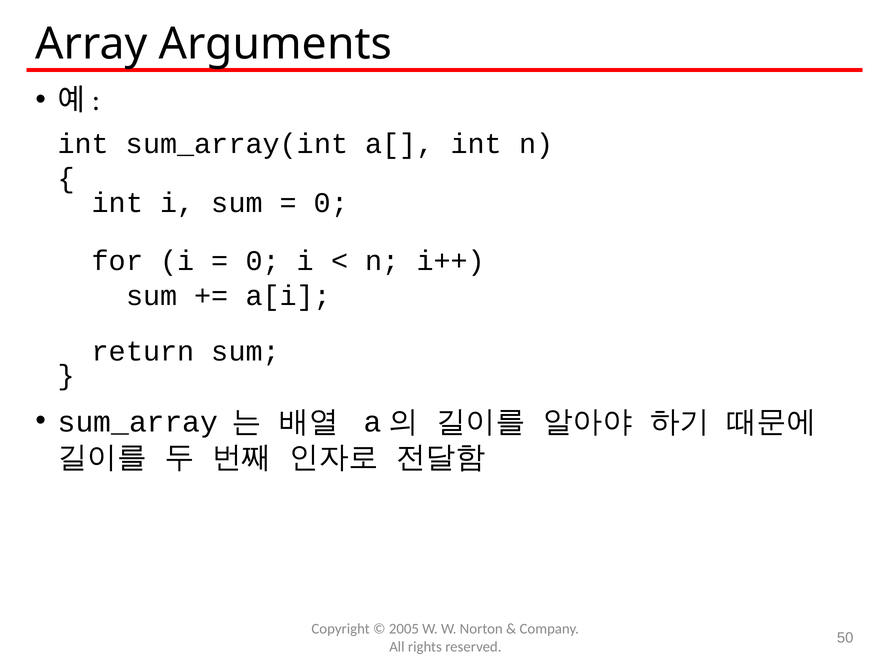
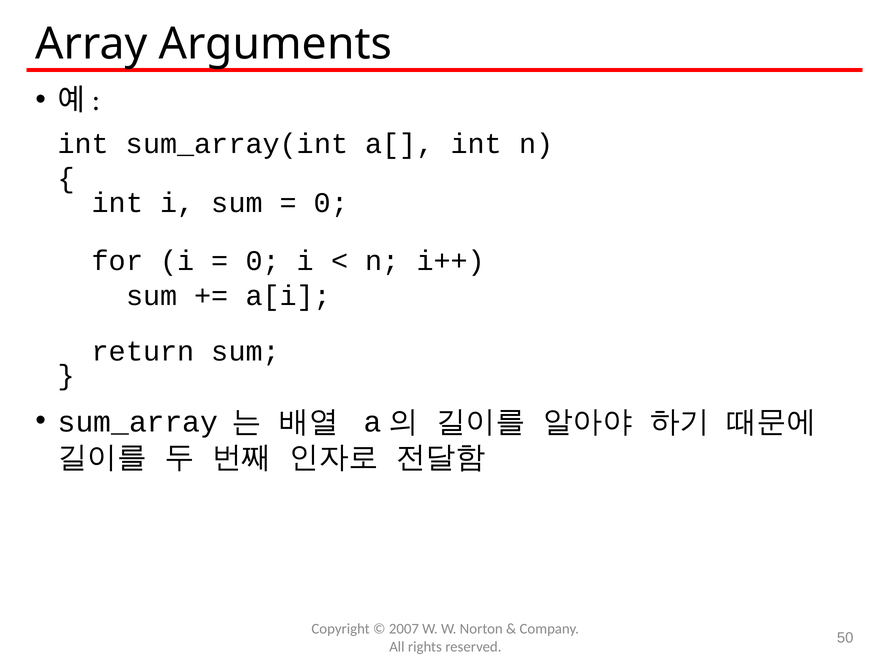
2005: 2005 -> 2007
